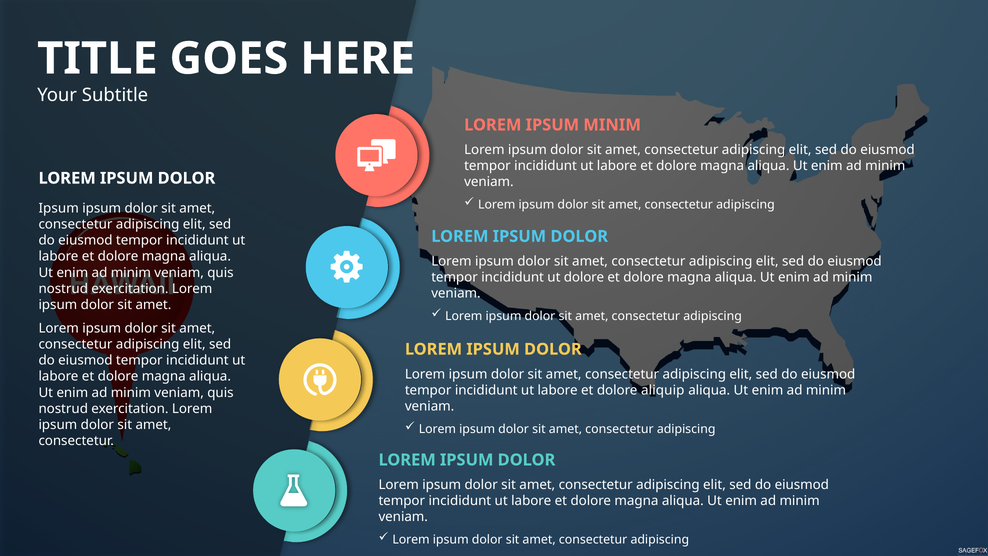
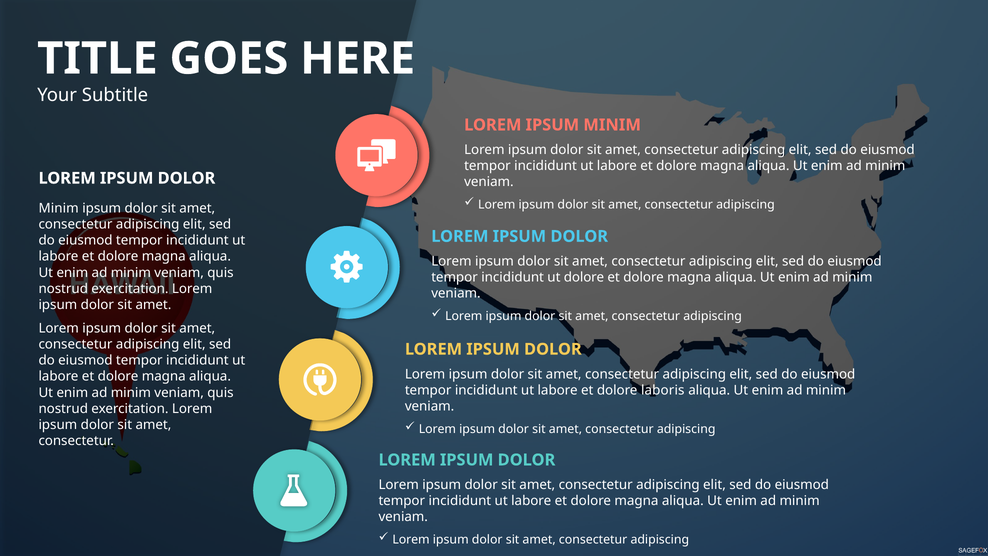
Ipsum at (59, 208): Ipsum -> Minim
aliquip: aliquip -> laboris
